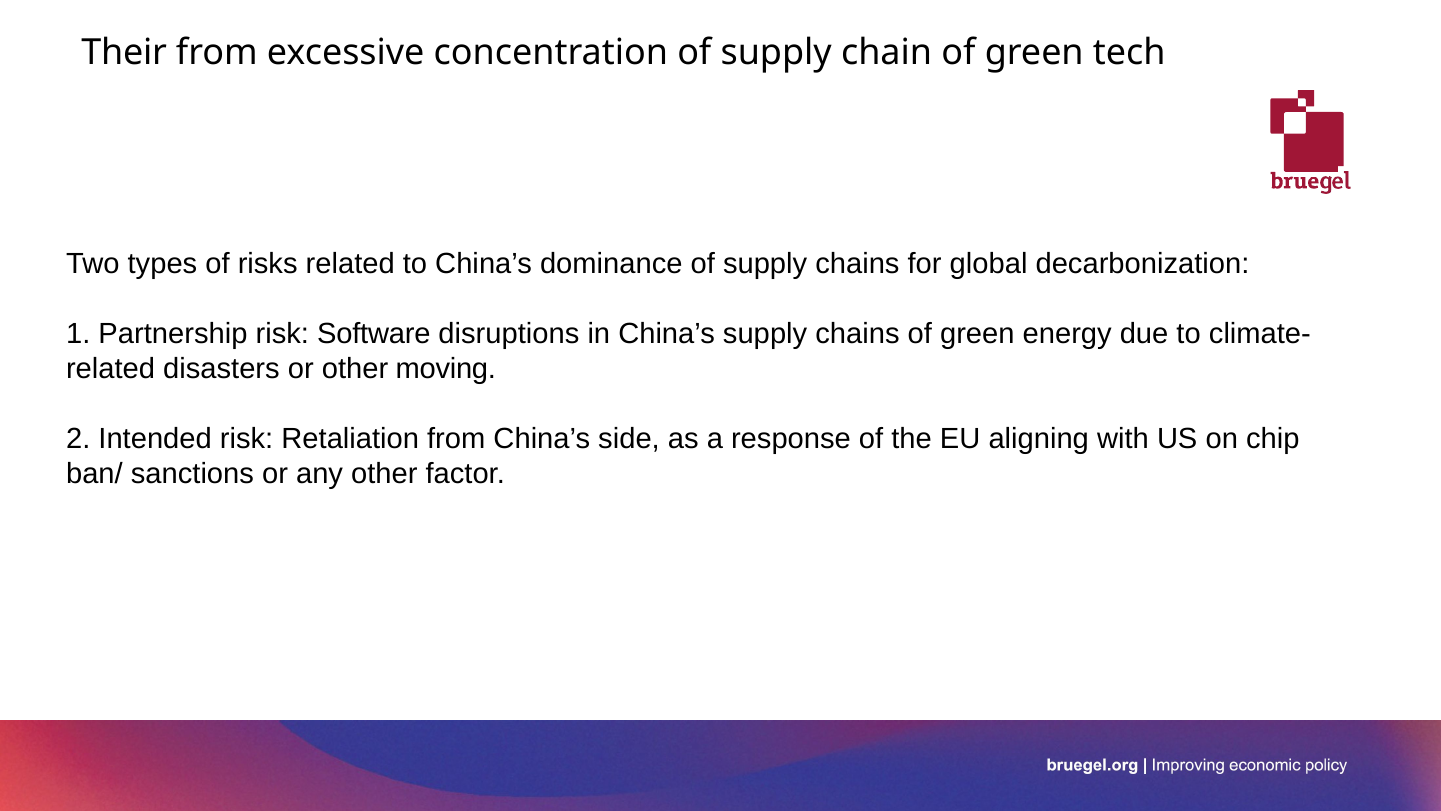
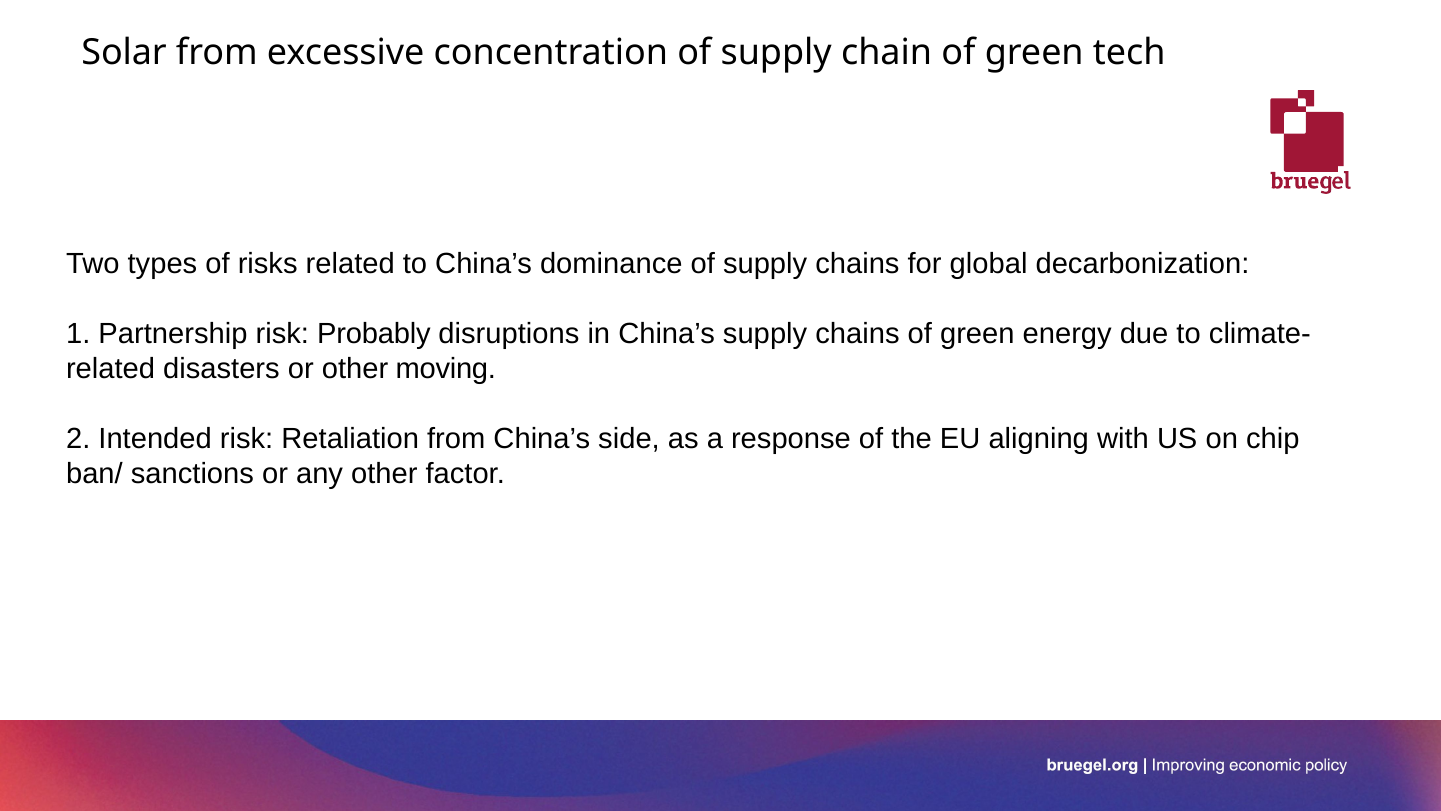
Their: Their -> Solar
Software: Software -> Probably
